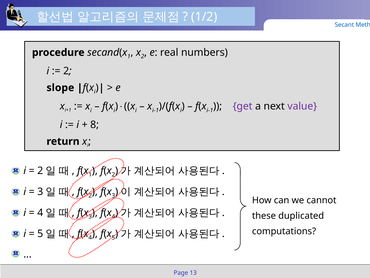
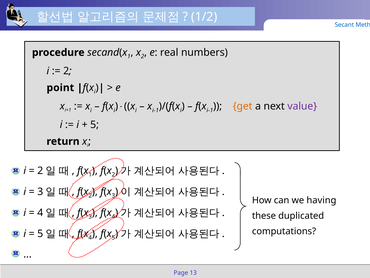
slope: slope -> point
get colour: purple -> orange
8 at (95, 124): 8 -> 5
cannot: cannot -> having
